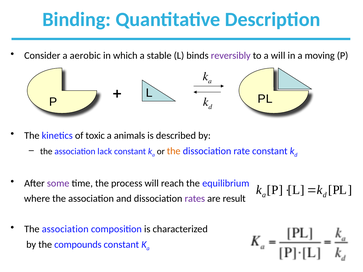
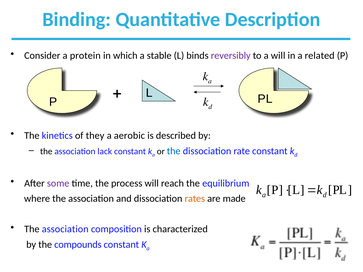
aerobic: aerobic -> protein
moving: moving -> related
toxic: toxic -> they
animals: animals -> aerobic
the at (174, 151) colour: orange -> blue
rates colour: purple -> orange
result: result -> made
